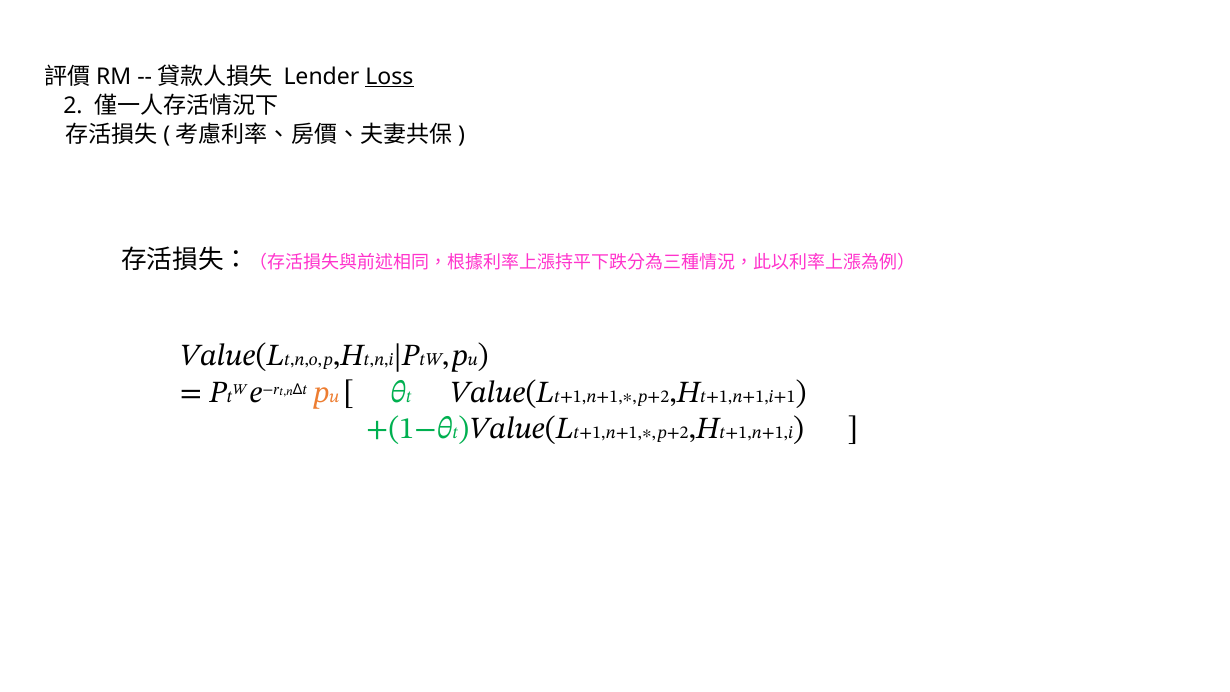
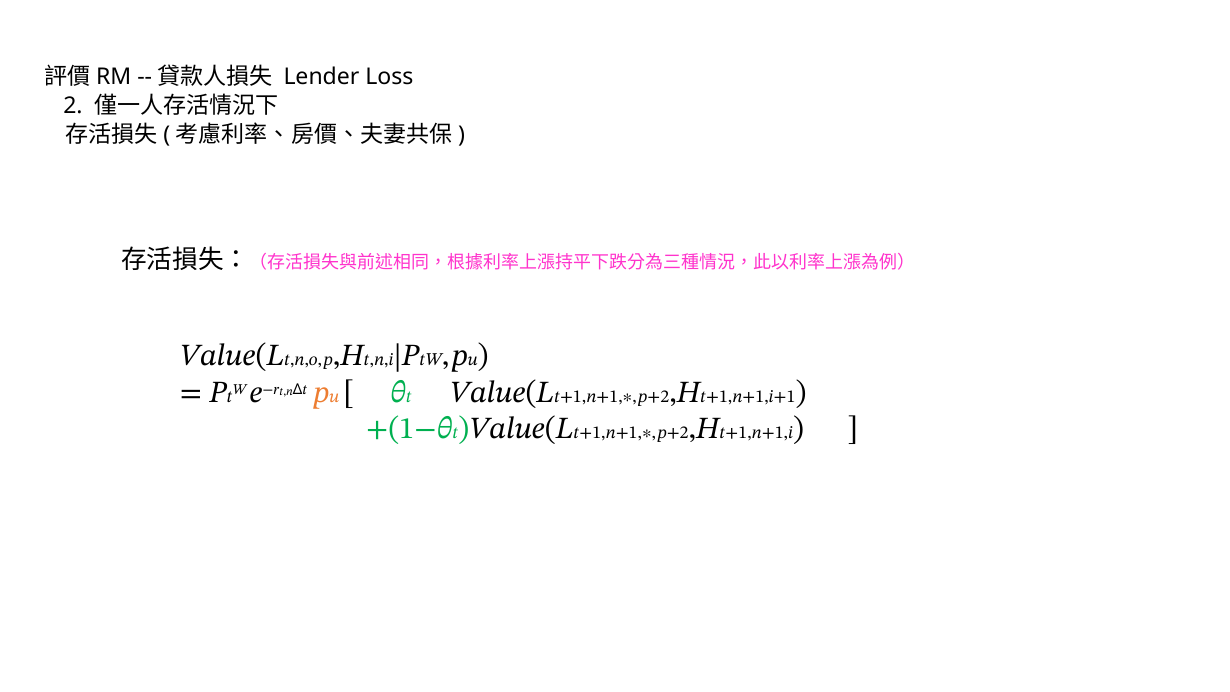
Loss underline: present -> none
